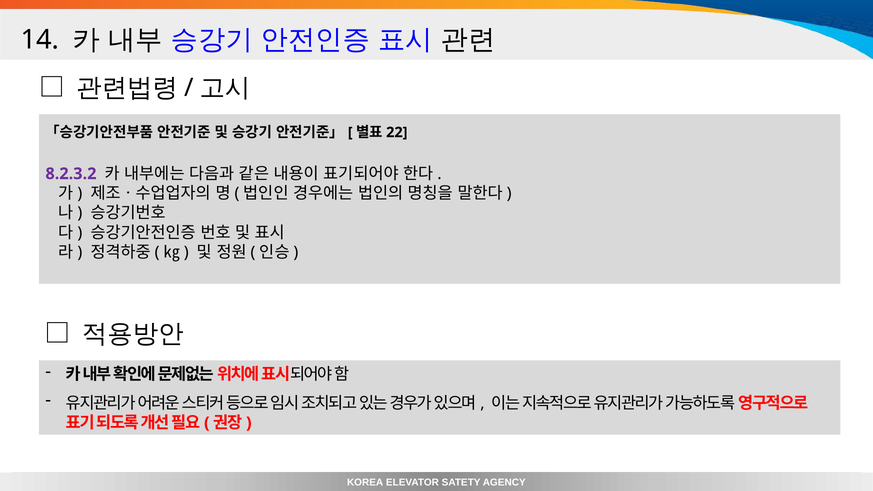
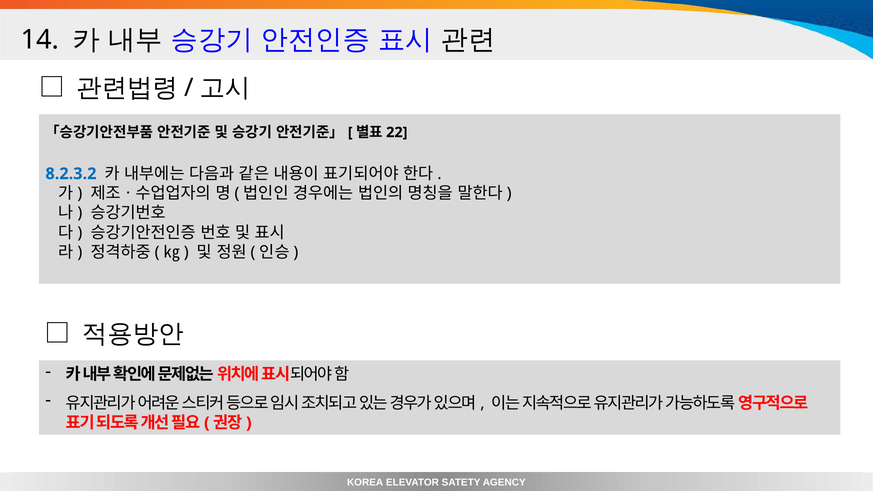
8.2.3.2 colour: purple -> blue
